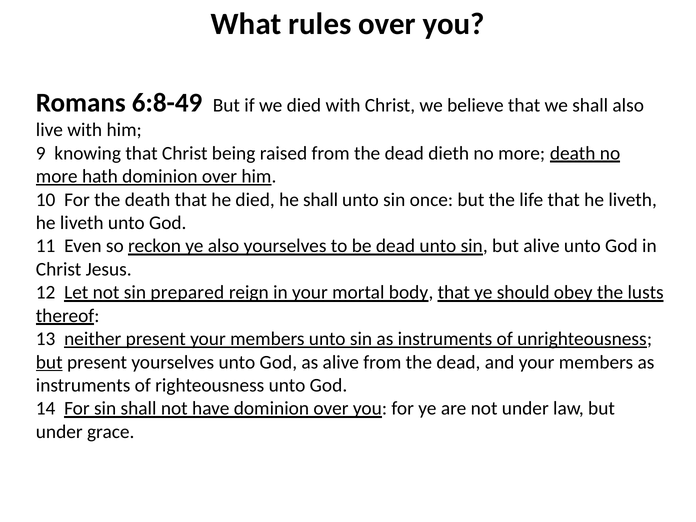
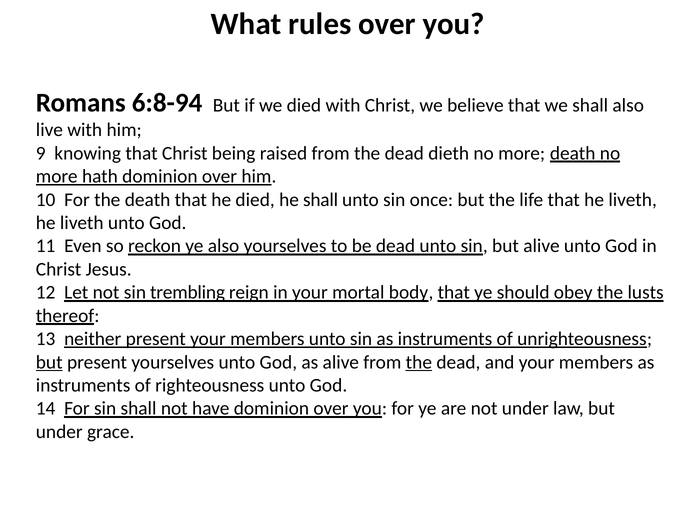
6:8-49: 6:8-49 -> 6:8-94
prepared: prepared -> trembling
the at (419, 362) underline: none -> present
